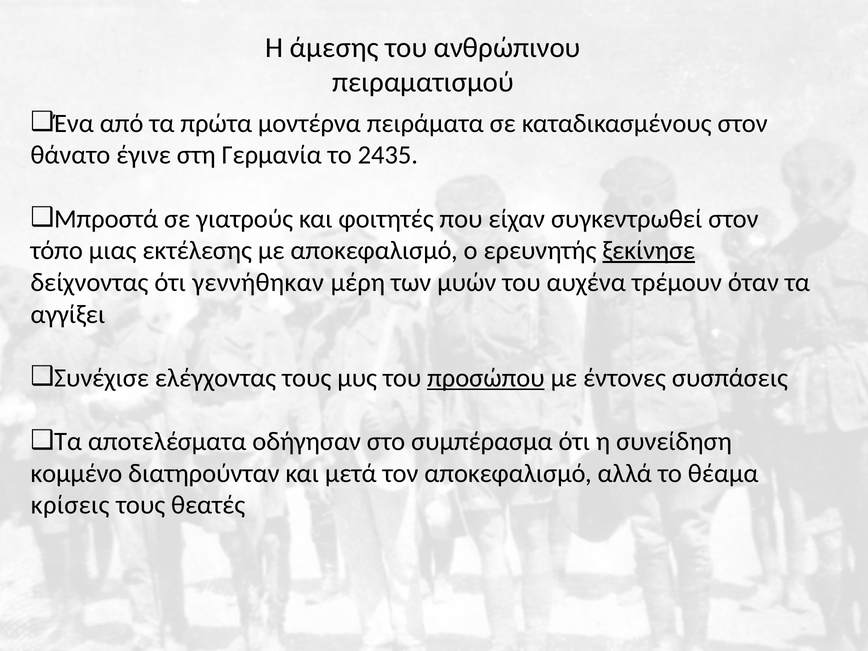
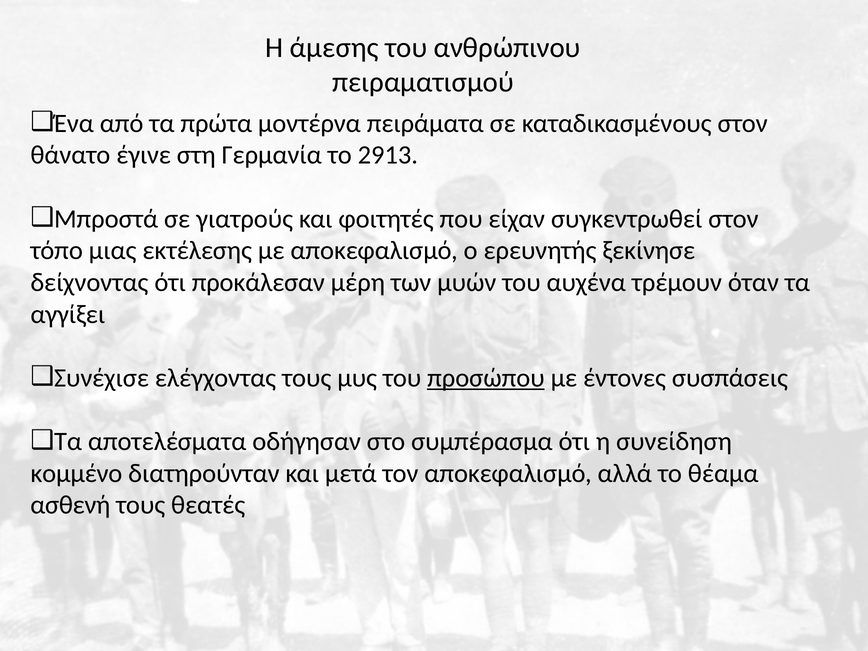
2435: 2435 -> 2913
ξεκίνησε underline: present -> none
γεννήθηκαν: γεννήθηκαν -> προκάλεσαν
κρίσεις: κρίσεις -> ασθενή
